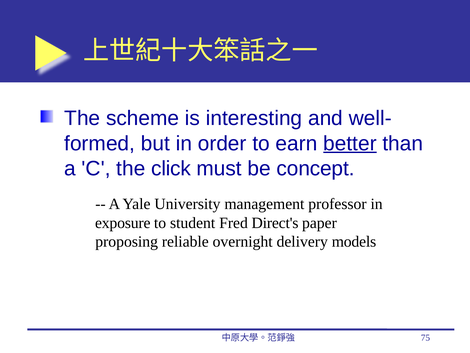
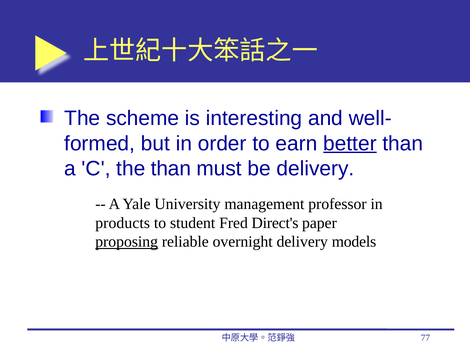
the click: click -> than
be concept: concept -> delivery
exposure: exposure -> products
proposing underline: none -> present
75: 75 -> 77
